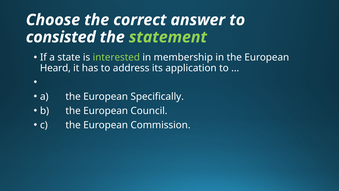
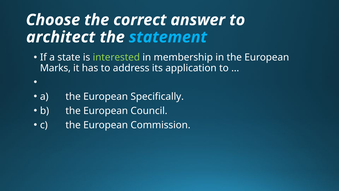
consisted: consisted -> architect
statement colour: light green -> light blue
Heard: Heard -> Marks
